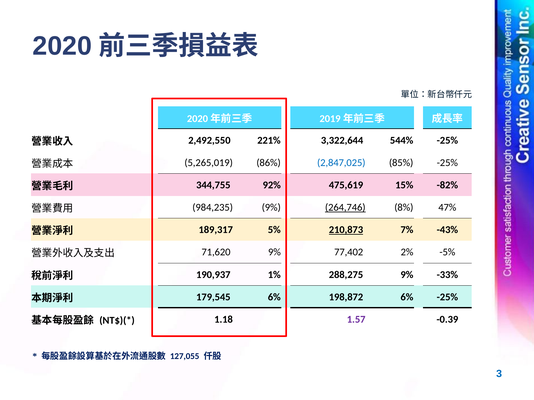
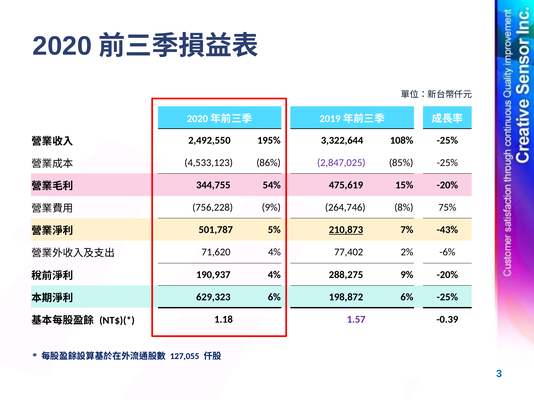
221%: 221% -> 195%
544%: 544% -> 108%
5,265,019: 5,265,019 -> 4,533,123
2,847,025 colour: blue -> purple
92%: 92% -> 54%
15% -82%: -82% -> -20%
984,235: 984,235 -> 756,228
264,746 underline: present -> none
47%: 47% -> 75%
189,317: 189,317 -> 501,787
71,620 9%: 9% -> 4%
-5%: -5% -> -6%
190,937 1%: 1% -> 4%
9% -33%: -33% -> -20%
179,545: 179,545 -> 629,323
